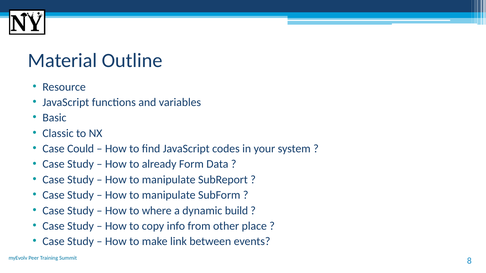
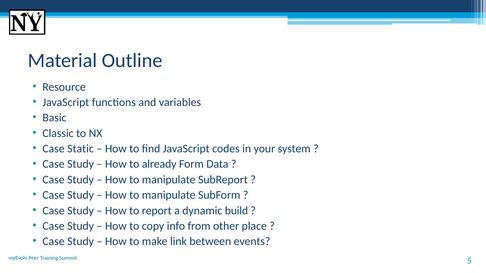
Could: Could -> Static
where: where -> report
8: 8 -> 5
